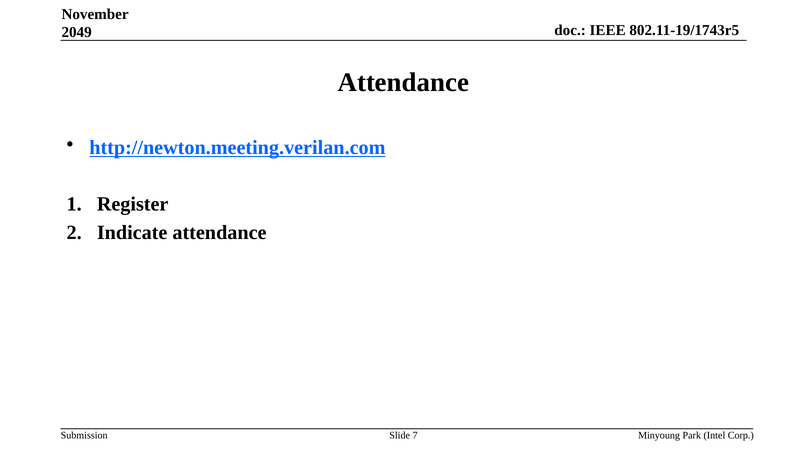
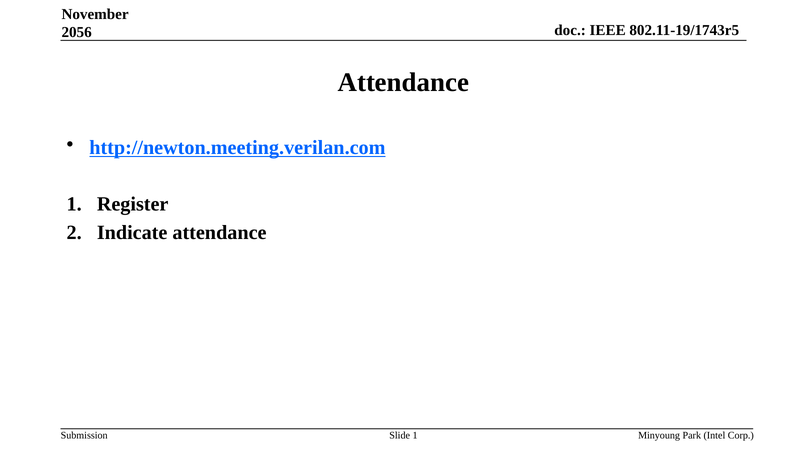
2049: 2049 -> 2056
Slide 7: 7 -> 1
